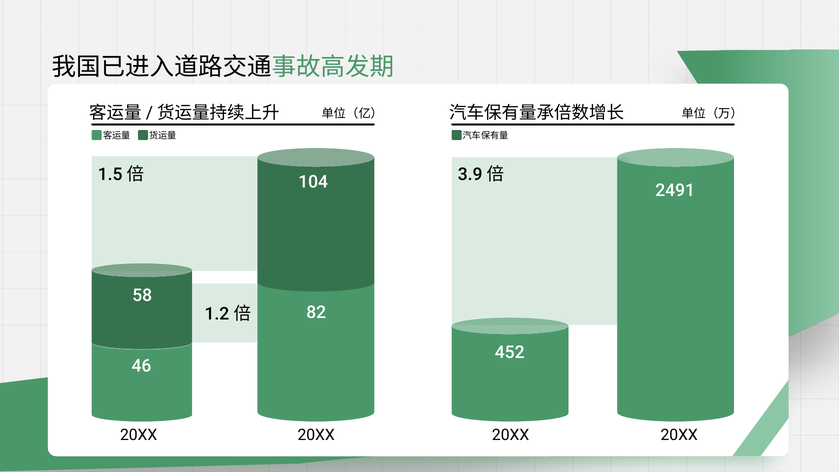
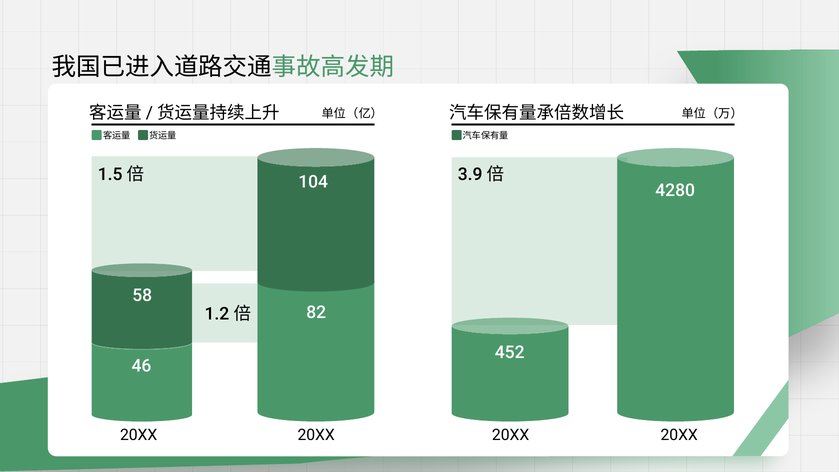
2491: 2491 -> 4280
